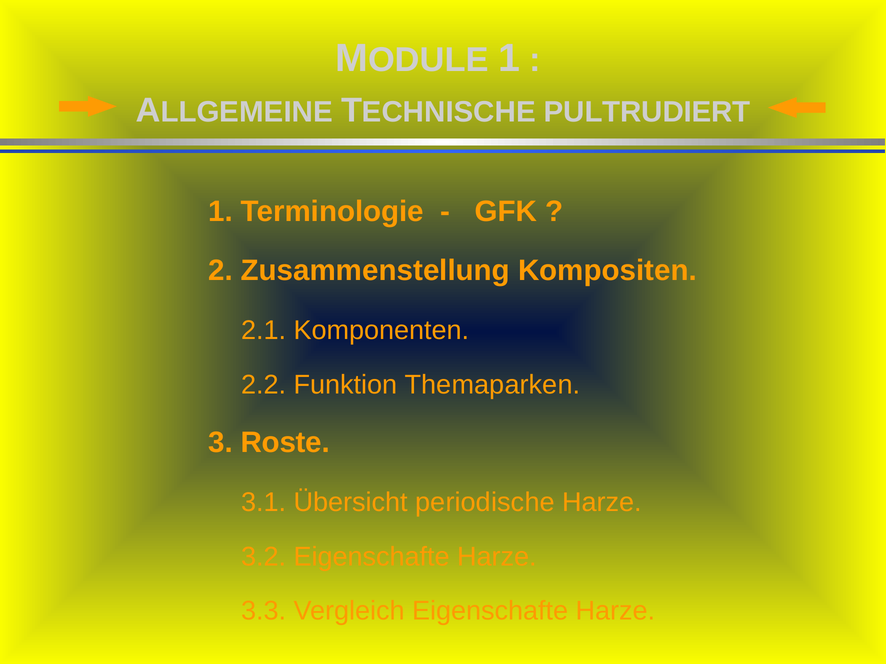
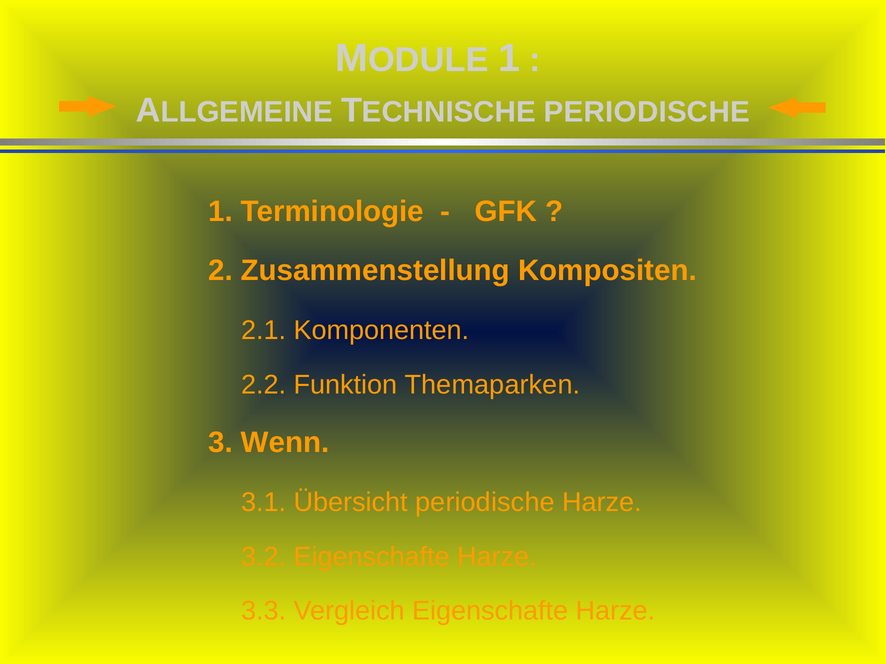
PULTRUDIERT at (647, 112): PULTRUDIERT -> PERIODISCHE
Roste: Roste -> Wenn
